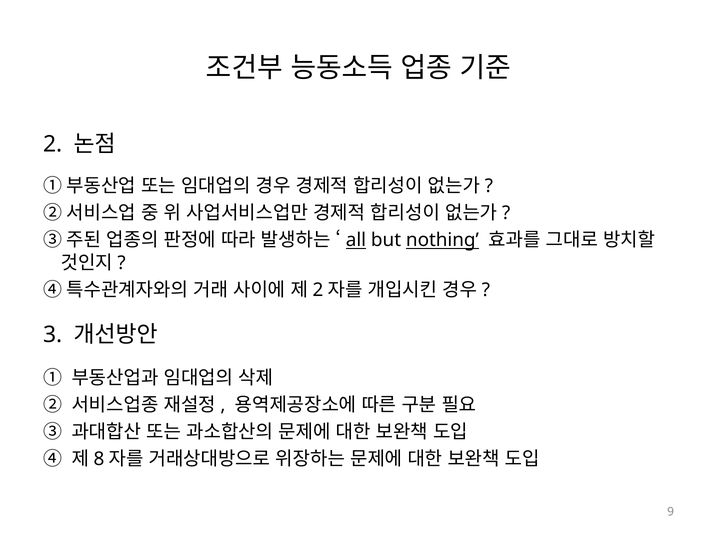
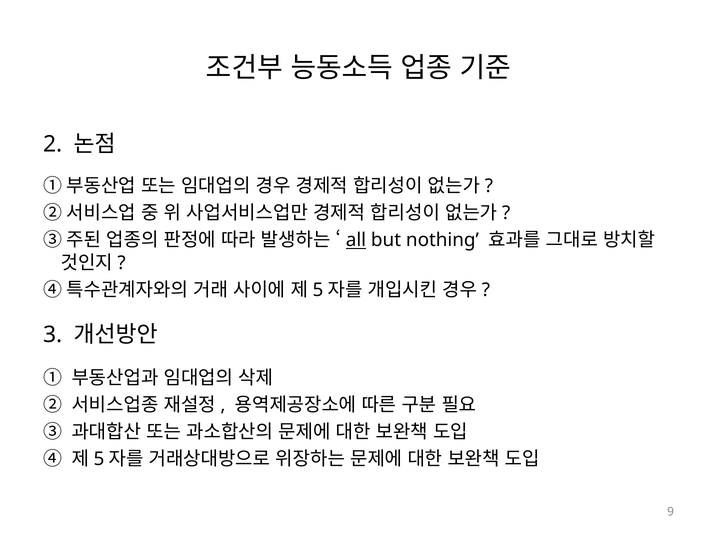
nothing underline: present -> none
2 at (318, 290): 2 -> 5
8 at (99, 460): 8 -> 5
